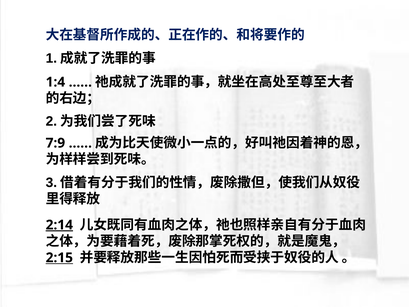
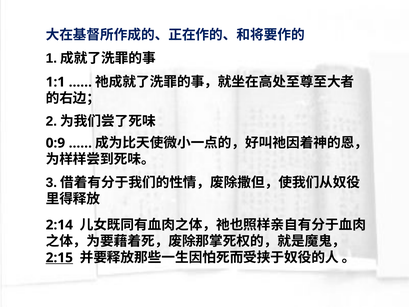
1:4: 1:4 -> 1:1
7:9: 7:9 -> 0:9
2:14 underline: present -> none
